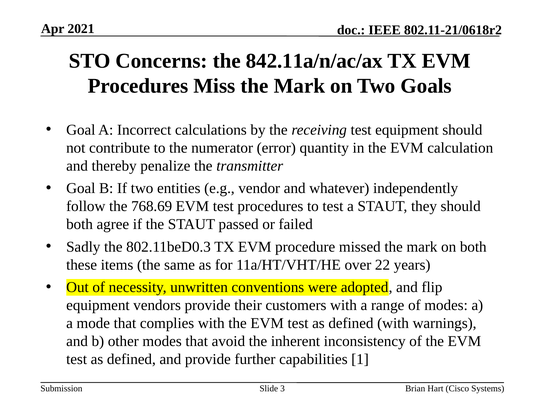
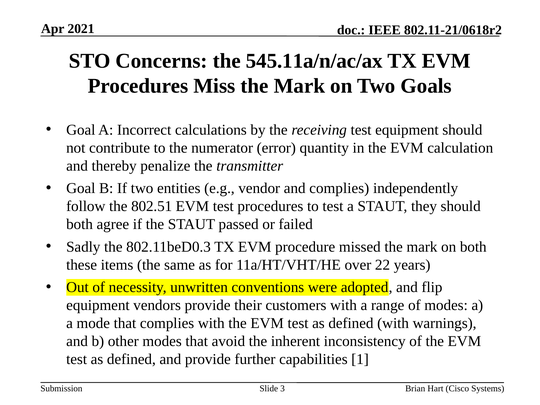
842.11a/n/ac/ax: 842.11a/n/ac/ax -> 545.11a/n/ac/ax
and whatever: whatever -> complies
768.69: 768.69 -> 802.51
